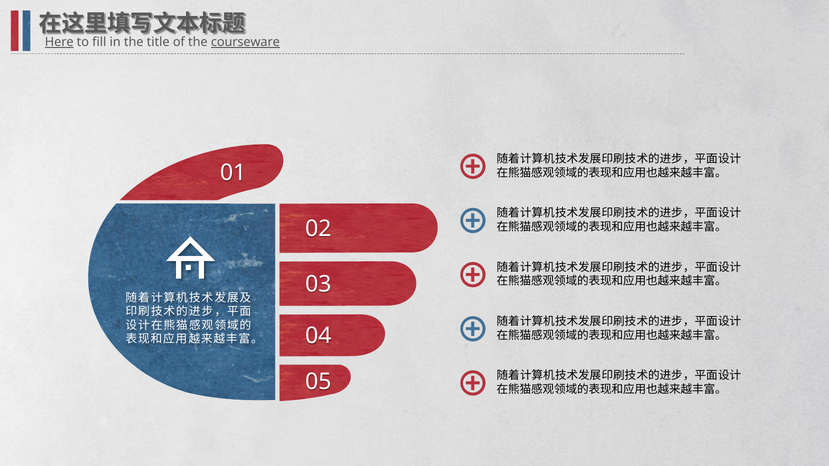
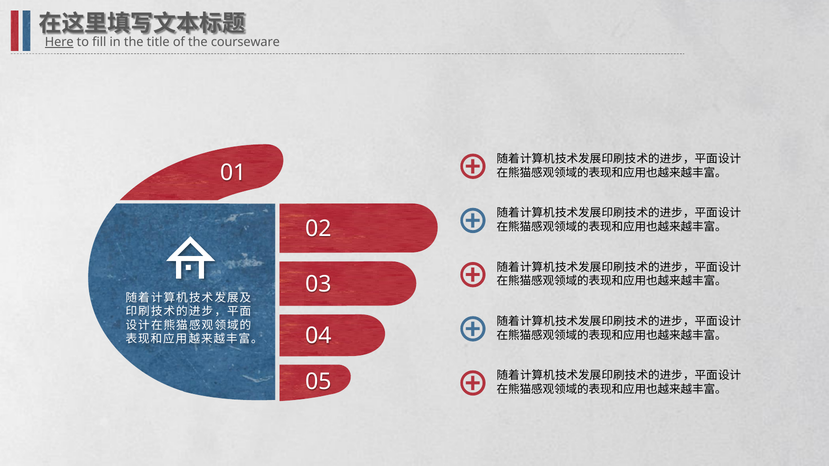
courseware underline: present -> none
